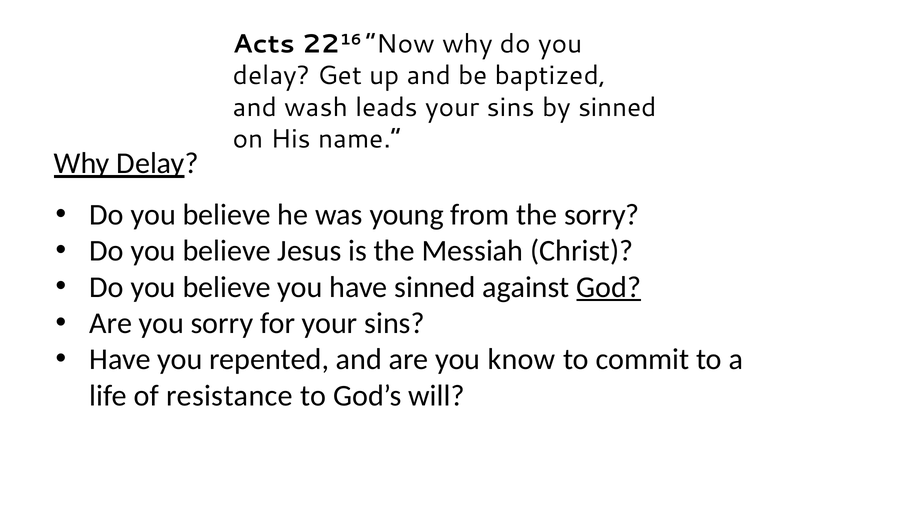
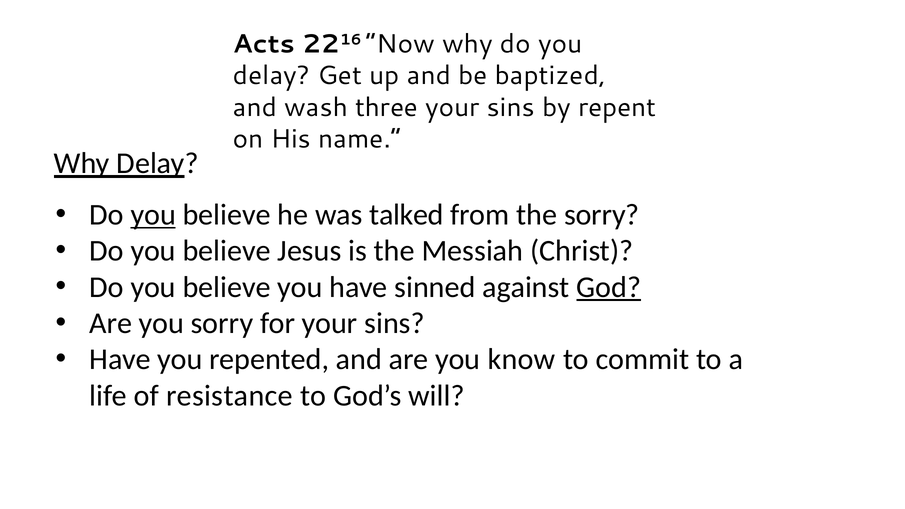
leads: leads -> three
by sinned: sinned -> repent
you at (153, 215) underline: none -> present
young: young -> talked
